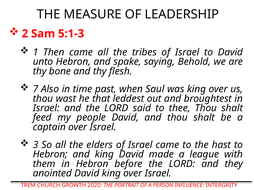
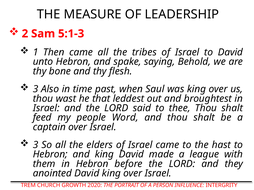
7 at (36, 89): 7 -> 3
people David: David -> Word
